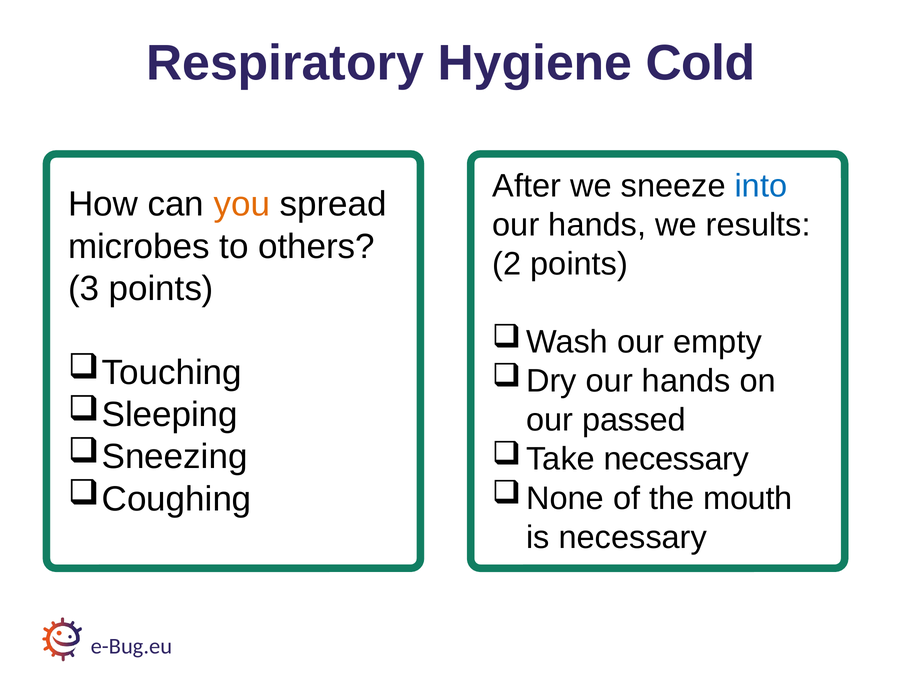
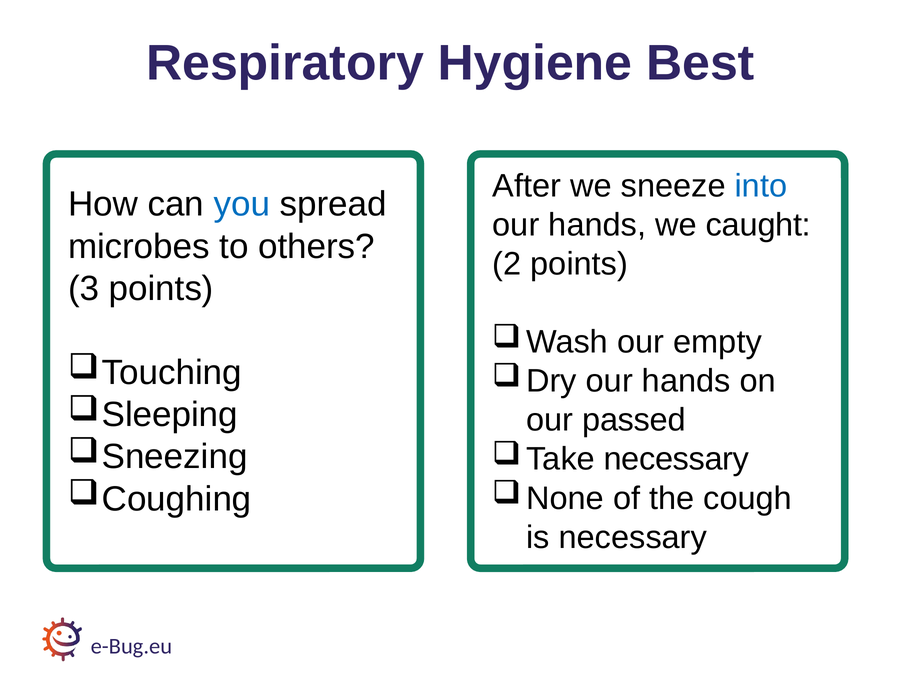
Cold: Cold -> Best
you colour: orange -> blue
results: results -> caught
mouth: mouth -> cough
